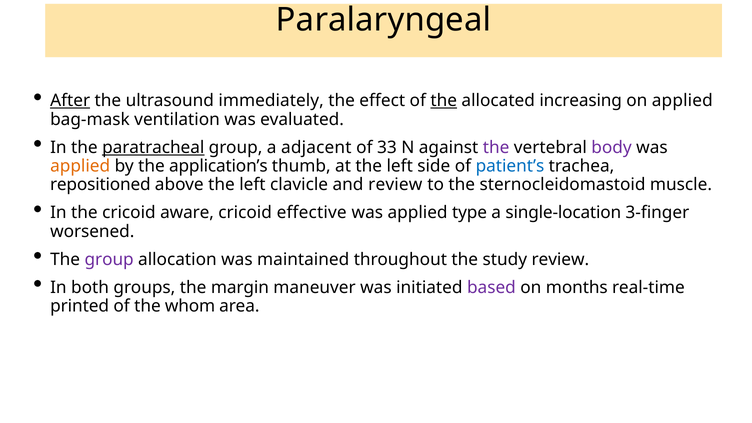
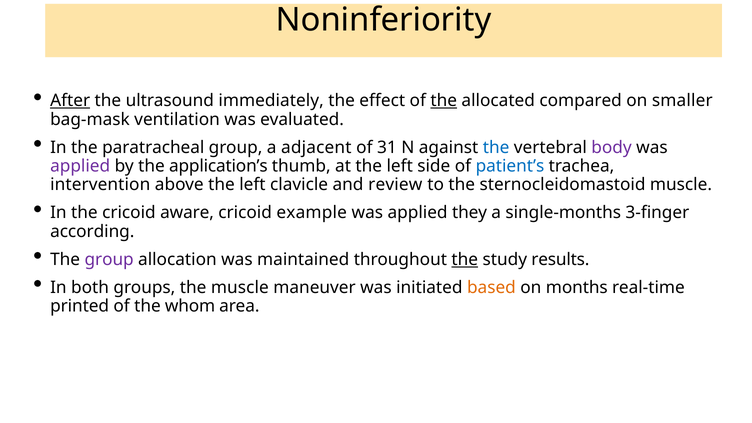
Paralaryngeal: Paralaryngeal -> Noninferiority
increasing: increasing -> compared
on applied: applied -> smaller
paratracheal underline: present -> none
33: 33 -> 31
the at (496, 147) colour: purple -> blue
applied at (80, 166) colour: orange -> purple
repositioned: repositioned -> intervention
effective: effective -> example
type: type -> they
single-location: single-location -> single-months
worsened: worsened -> according
the at (465, 259) underline: none -> present
study review: review -> results
the margin: margin -> muscle
based colour: purple -> orange
